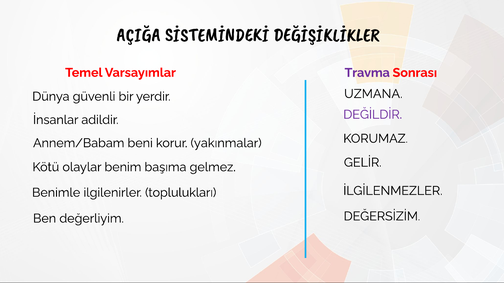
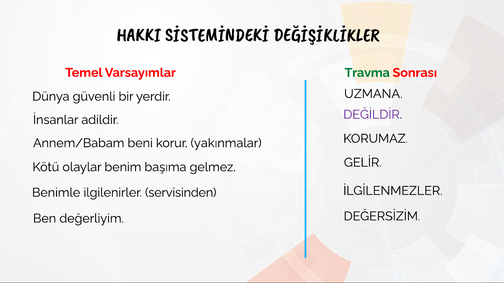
AÇIĞA: AÇIĞA -> HAKKI
Travma colour: purple -> green
toplulukları: toplulukları -> servisinden
